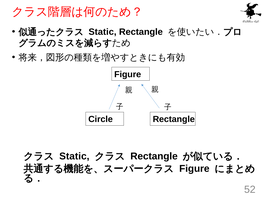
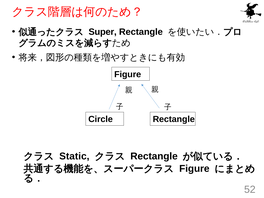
Static at (103, 32): Static -> Super
